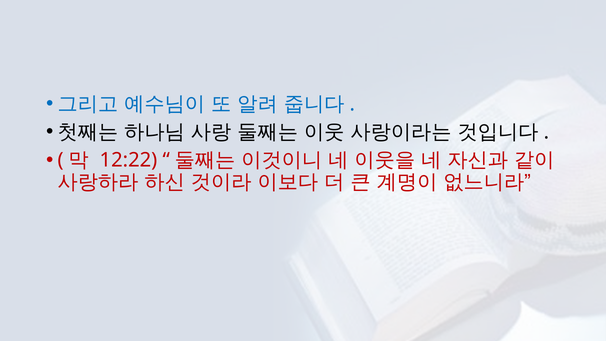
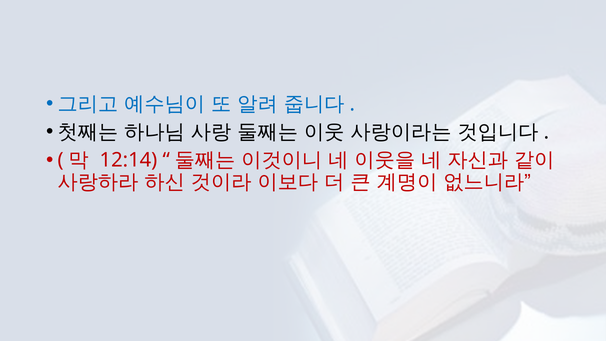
12:22: 12:22 -> 12:14
